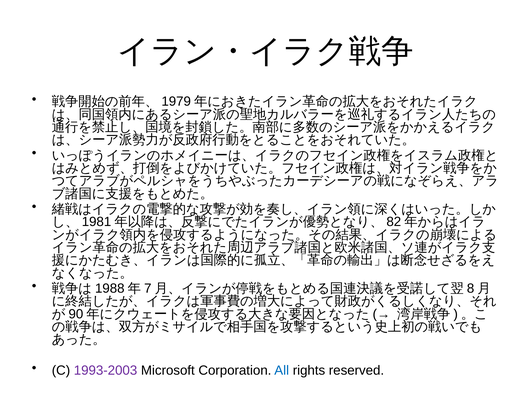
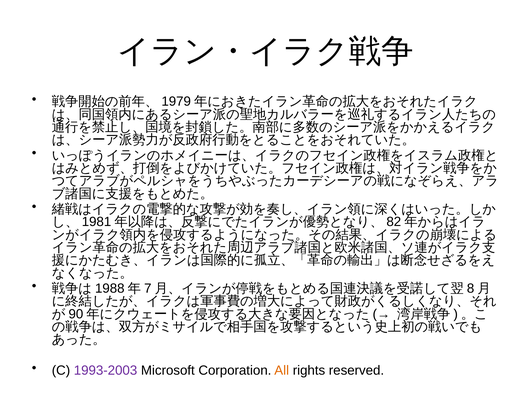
All colour: blue -> orange
